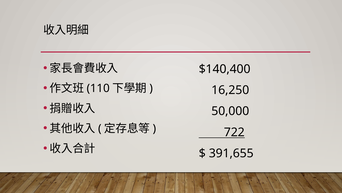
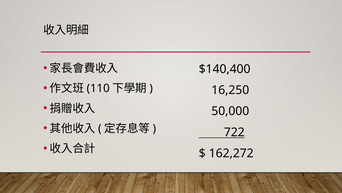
391,655: 391,655 -> 162,272
